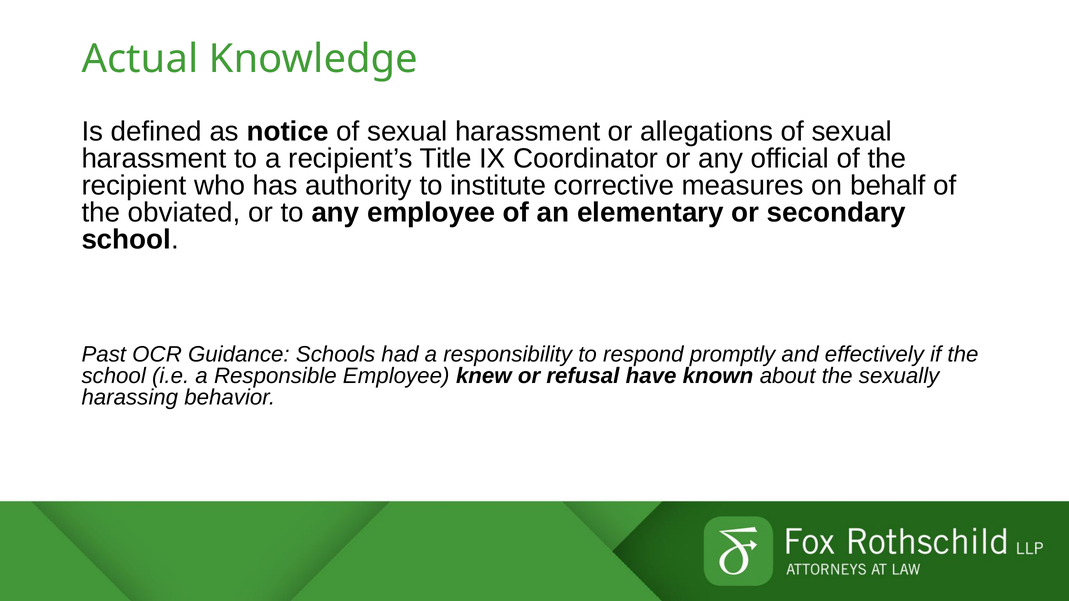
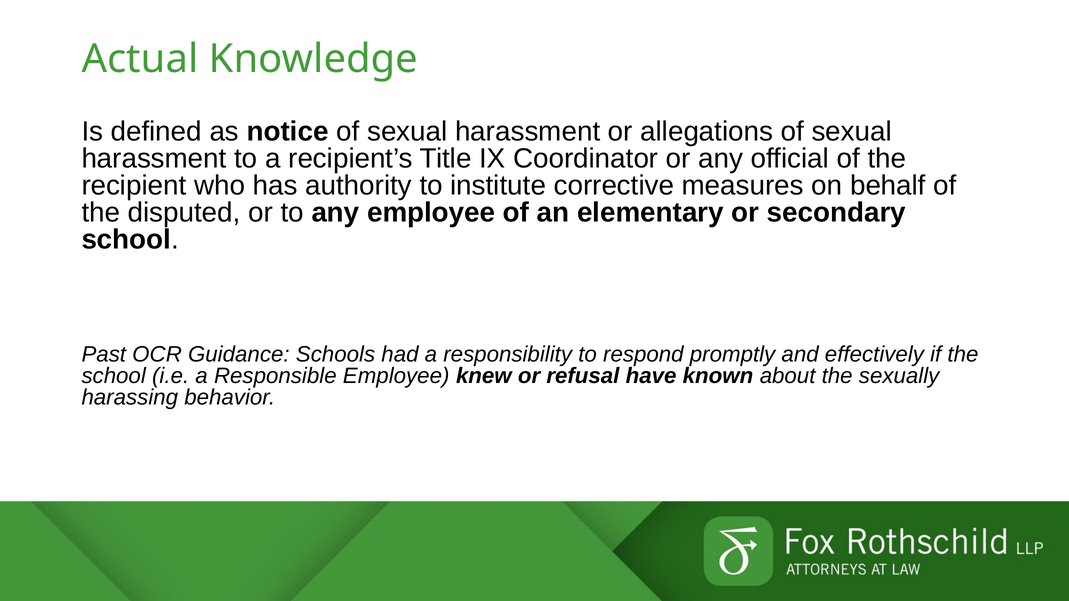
obviated: obviated -> disputed
